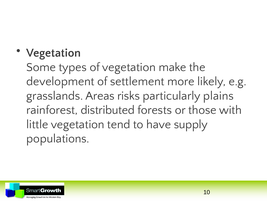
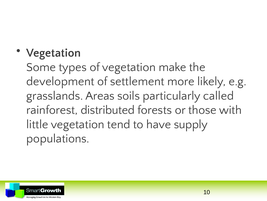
risks: risks -> soils
plains: plains -> called
